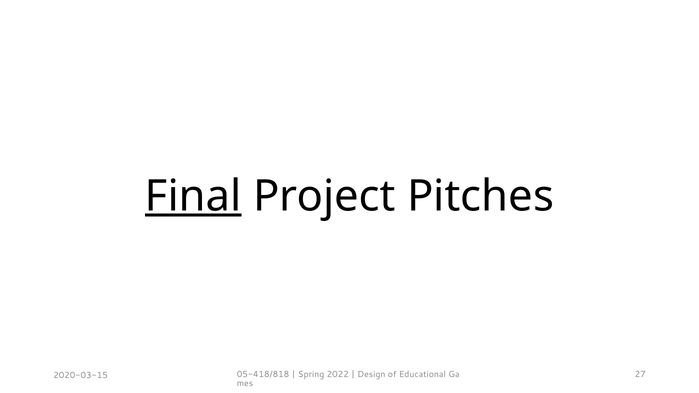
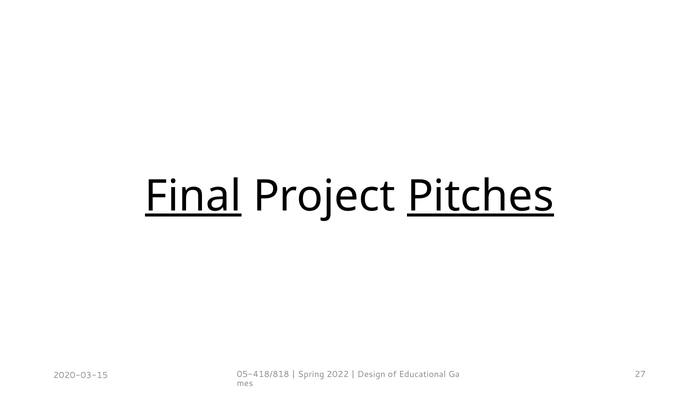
Pitches underline: none -> present
